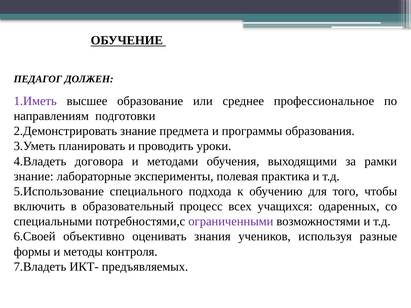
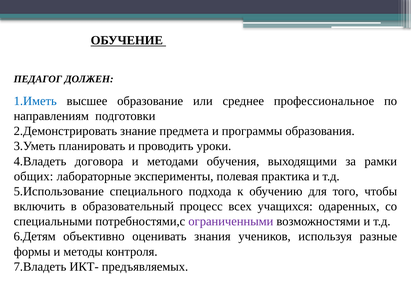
1.Иметь colour: purple -> blue
знание at (34, 176): знание -> общих
6.Своей: 6.Своей -> 6.Детям
